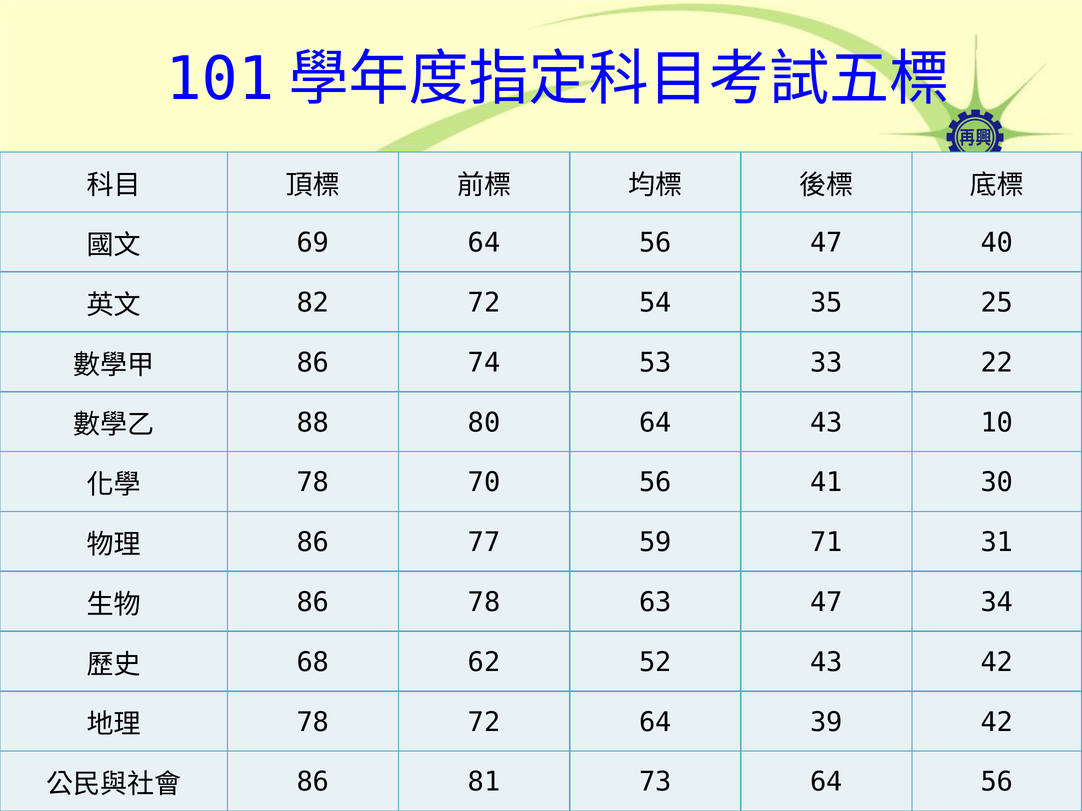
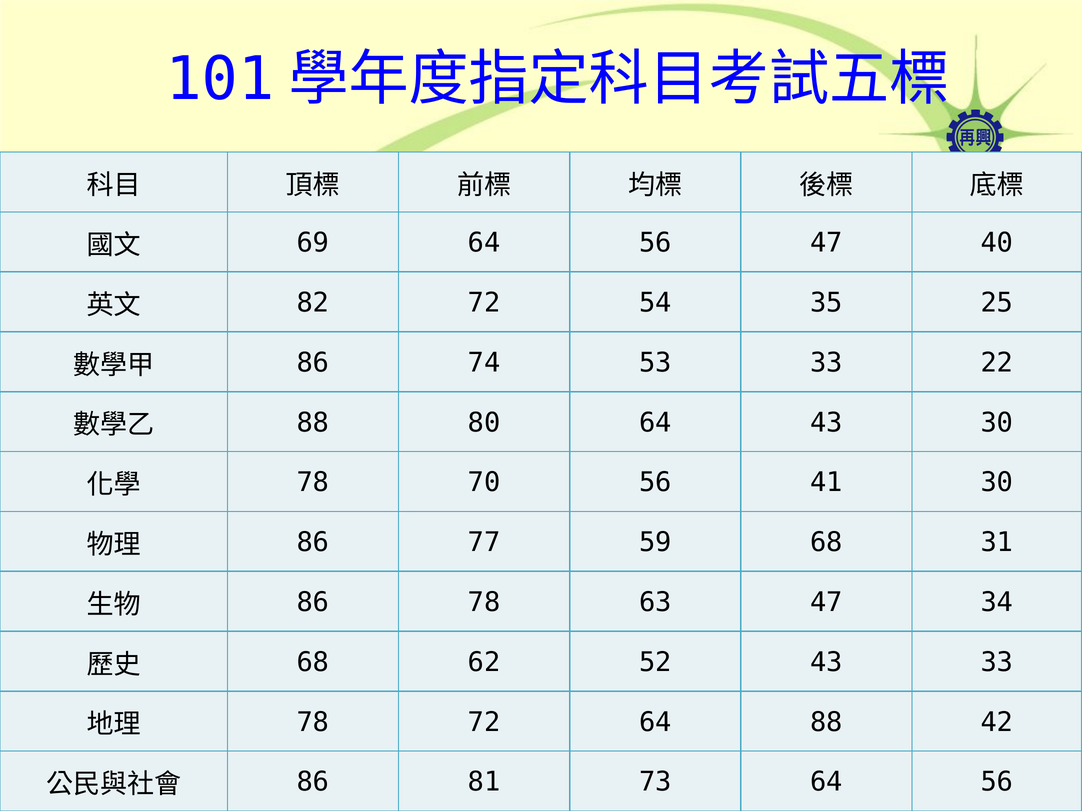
43 10: 10 -> 30
59 71: 71 -> 68
43 42: 42 -> 33
64 39: 39 -> 88
